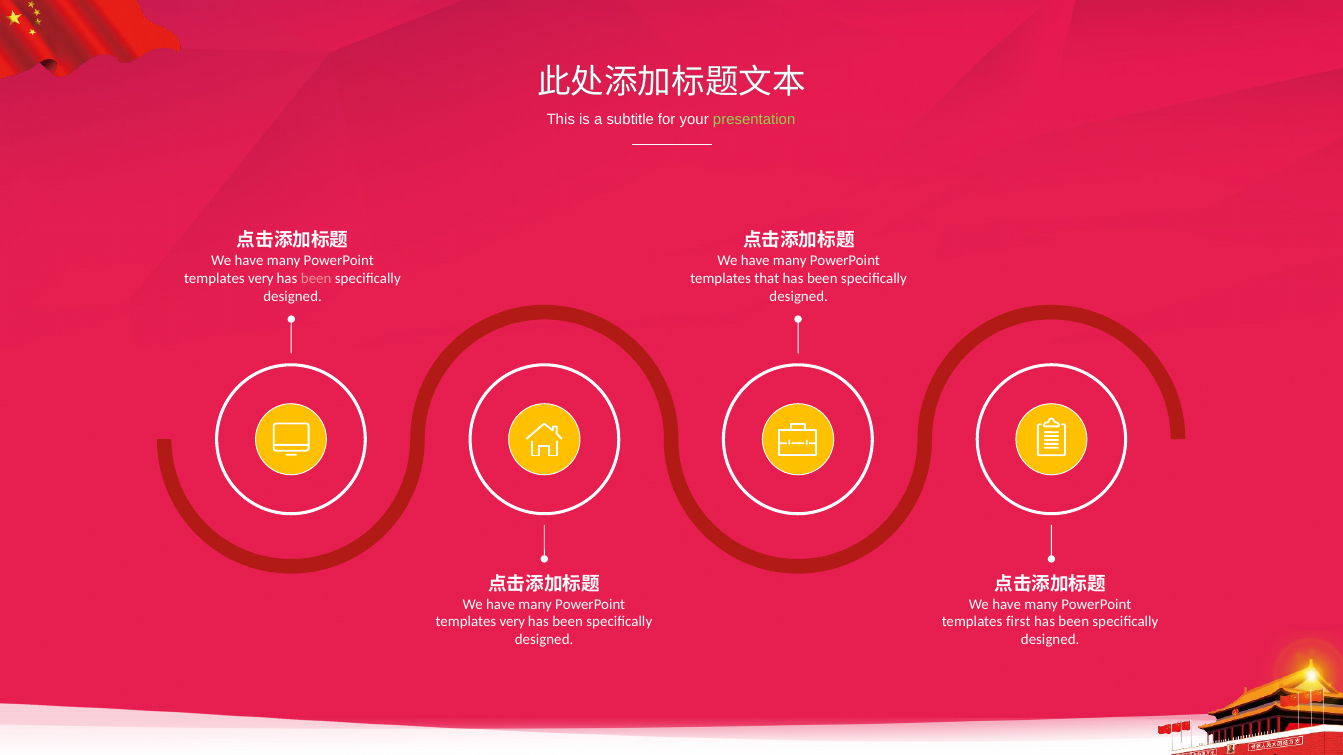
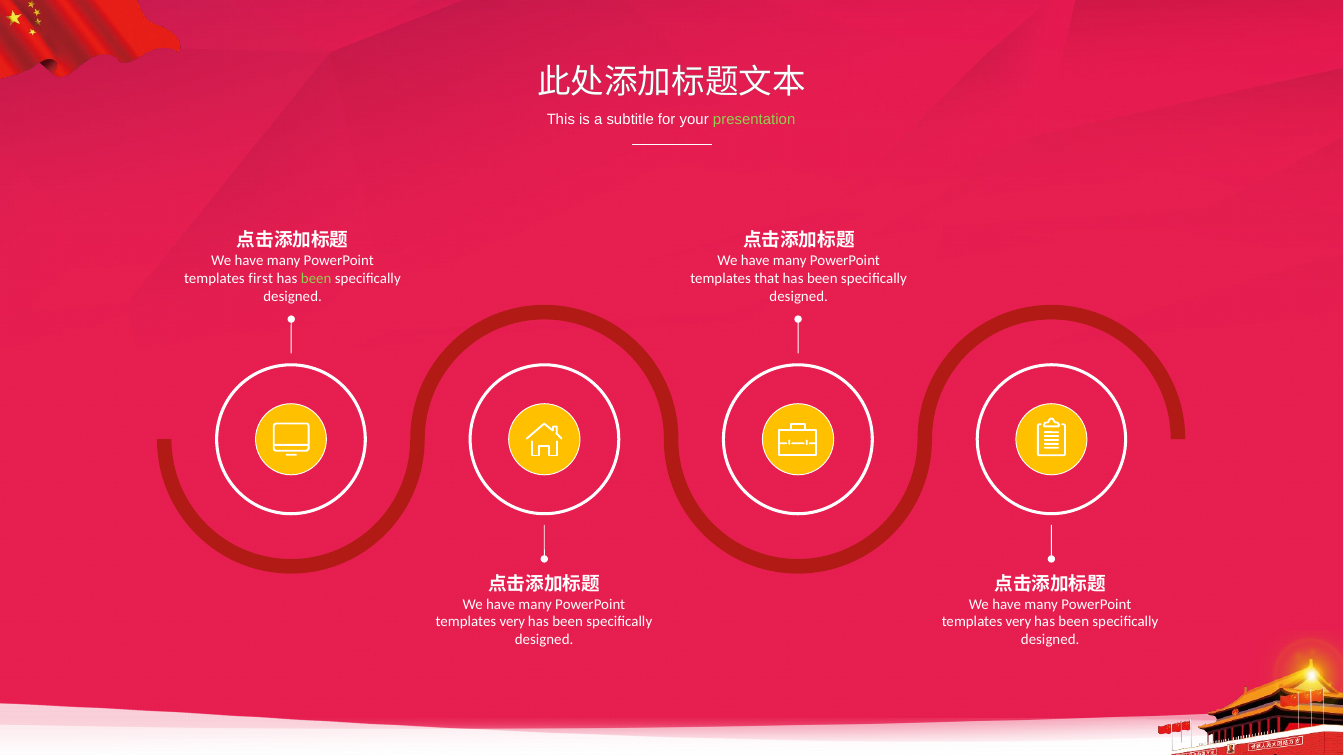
very at (261, 278): very -> first
been at (316, 278) colour: pink -> light green
first at (1018, 622): first -> very
